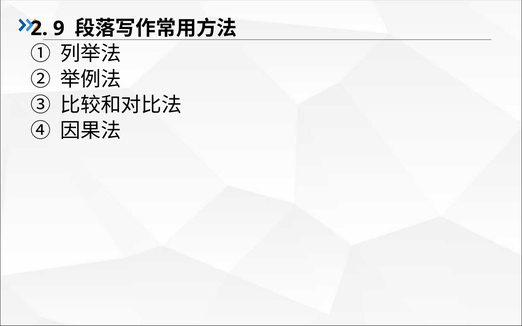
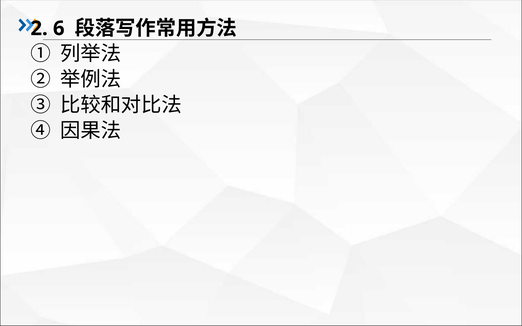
9: 9 -> 6
